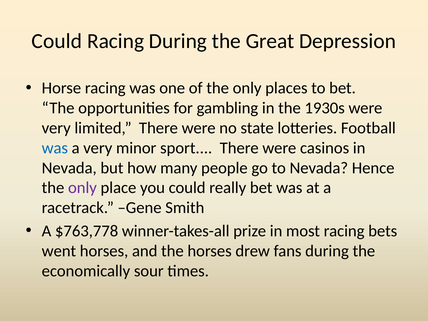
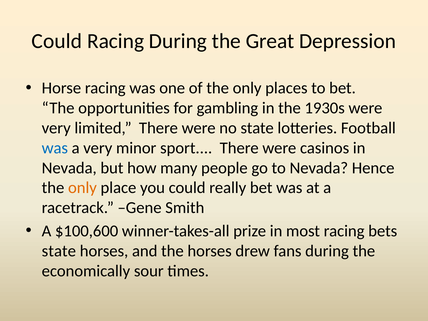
only at (82, 188) colour: purple -> orange
$763,778: $763,778 -> $100,600
went at (59, 251): went -> state
